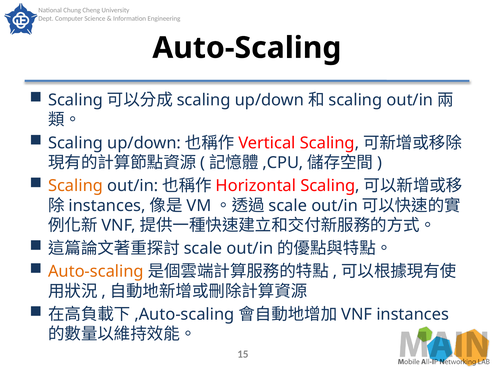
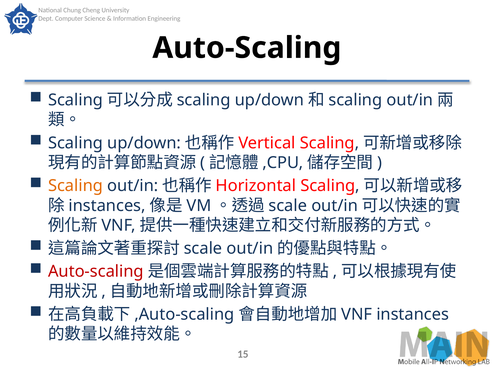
Auto-scaling at (96, 271) colour: orange -> red
